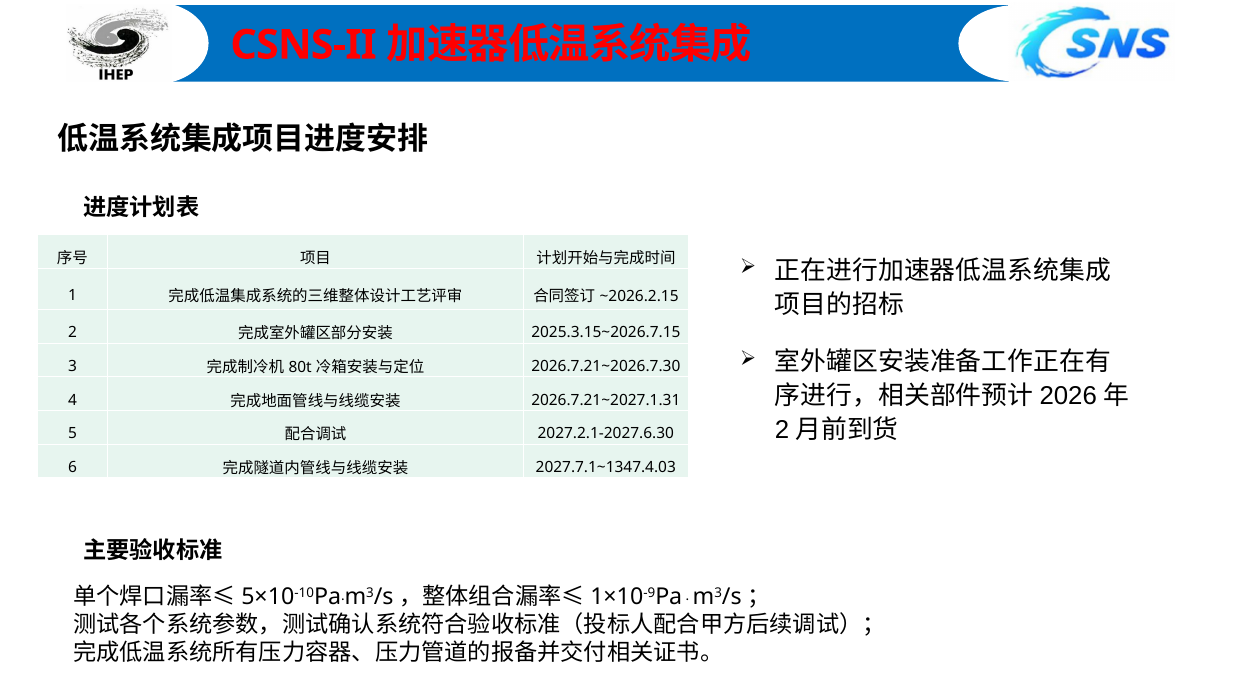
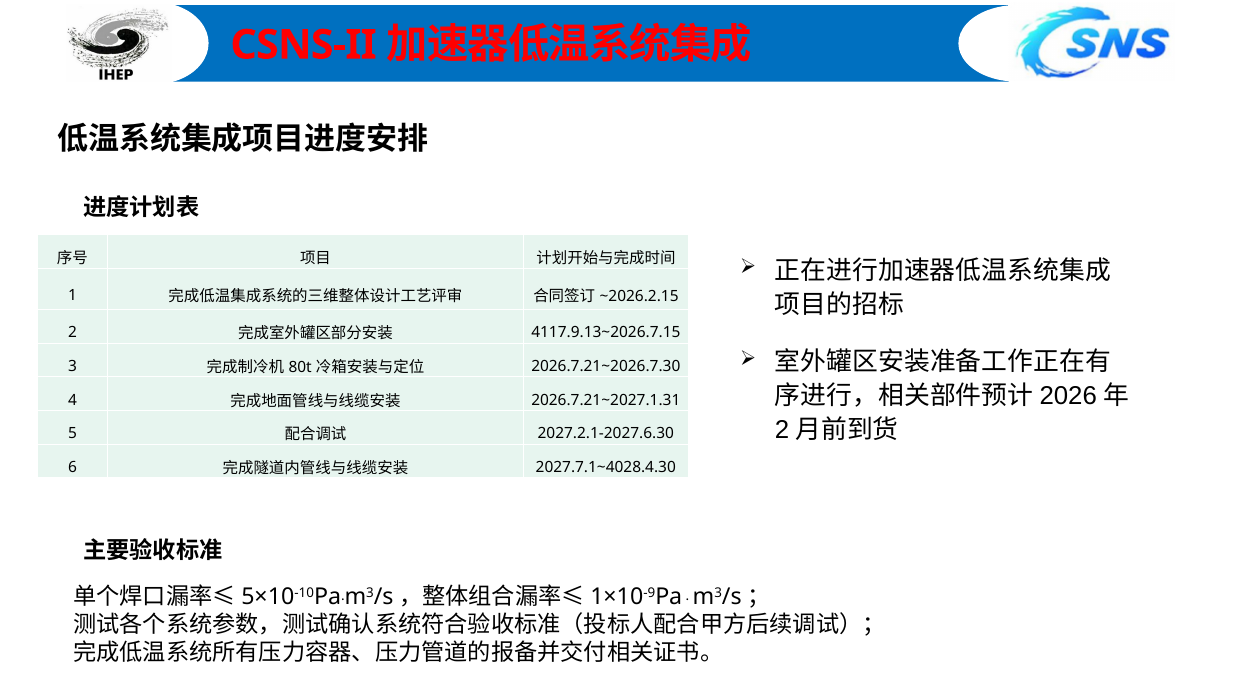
2025.3.15~2026.7.15: 2025.3.15~2026.7.15 -> 4117.9.13~2026.7.15
2027.7.1~1347.4.03: 2027.7.1~1347.4.03 -> 2027.7.1~4028.4.30
